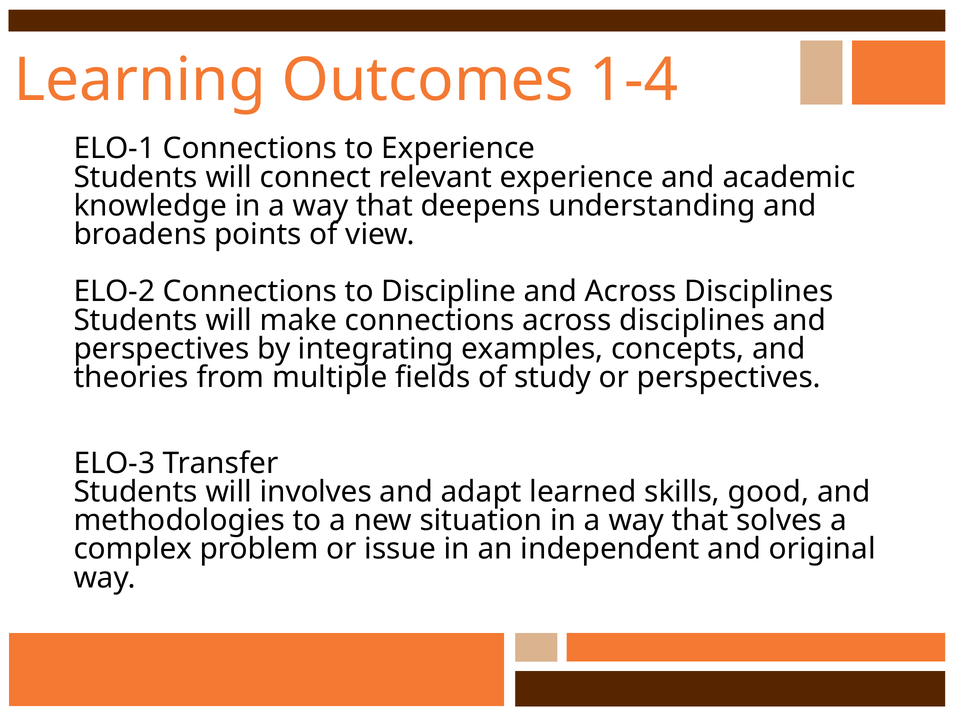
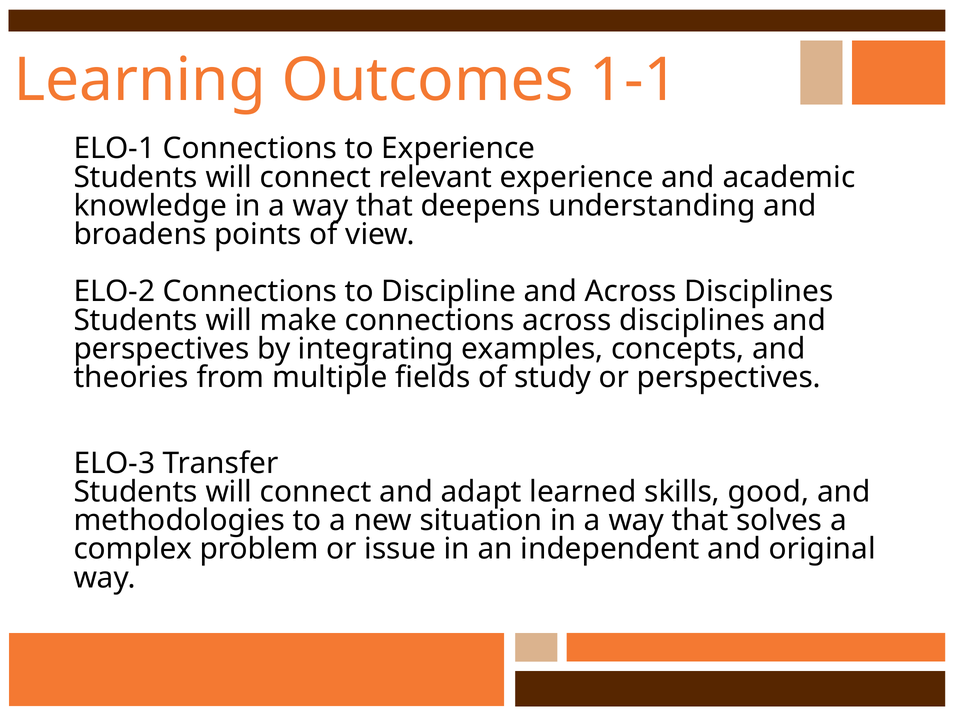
1-4: 1-4 -> 1-1
involves at (316, 492): involves -> connect
